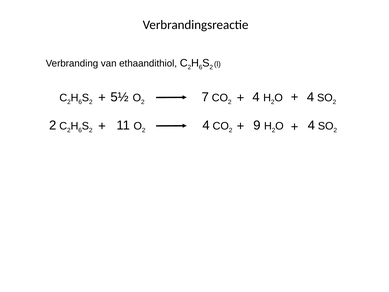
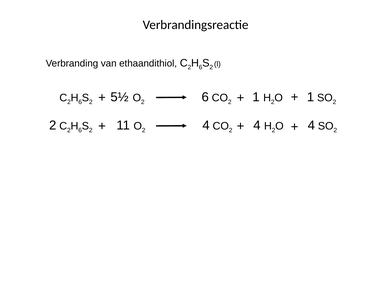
2 7: 7 -> 6
4 at (256, 97): 4 -> 1
4 at (310, 97): 4 -> 1
9 at (257, 125): 9 -> 4
